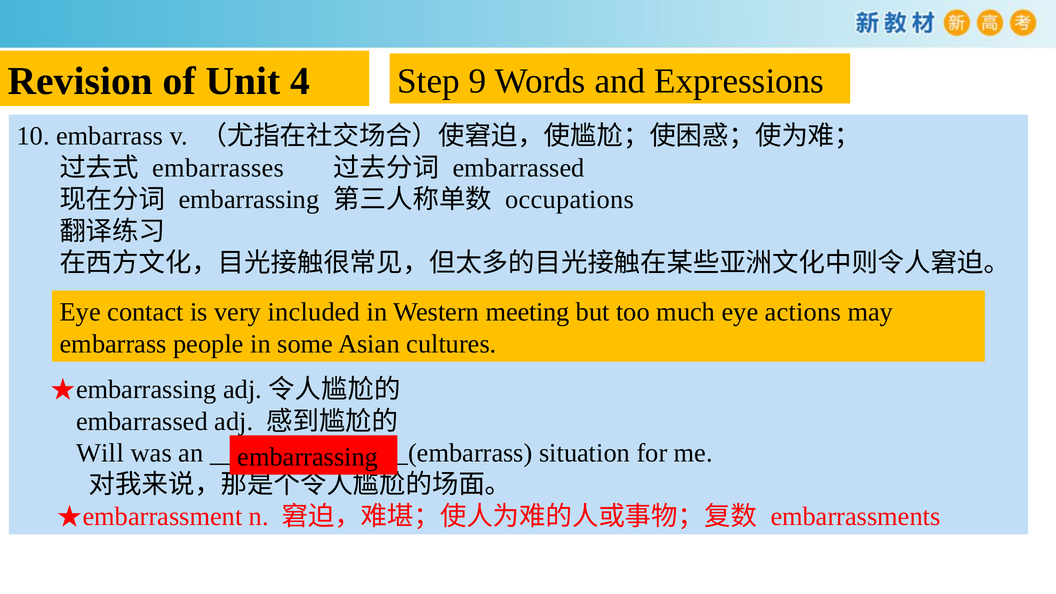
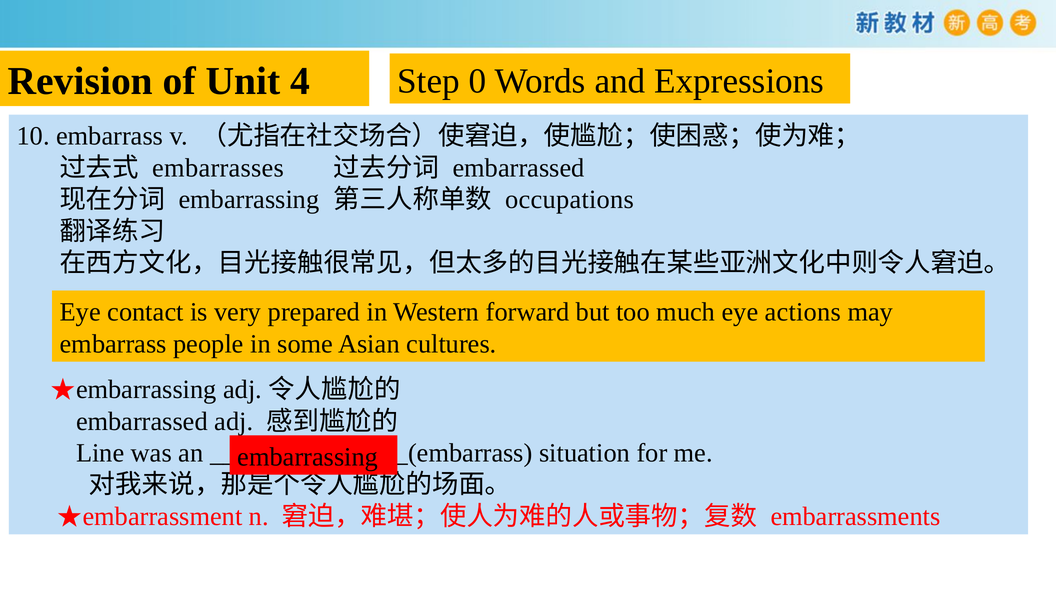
9: 9 -> 0
included: included -> prepared
meeting: meeting -> forward
Will: Will -> Line
